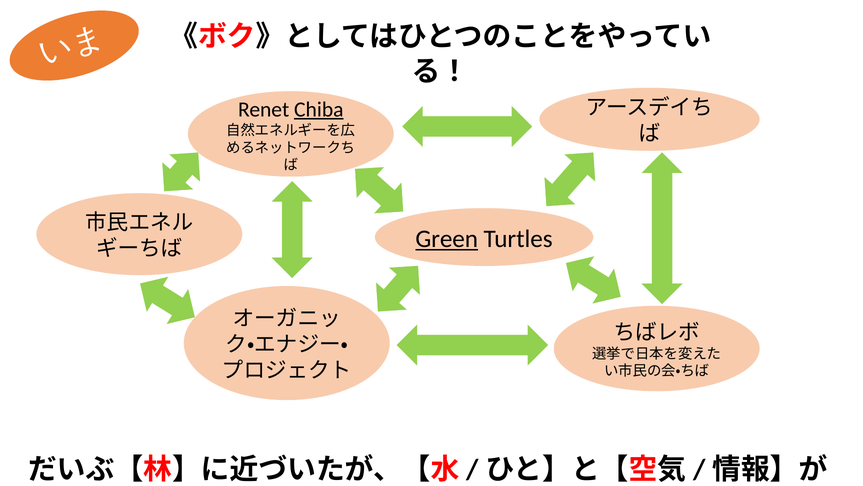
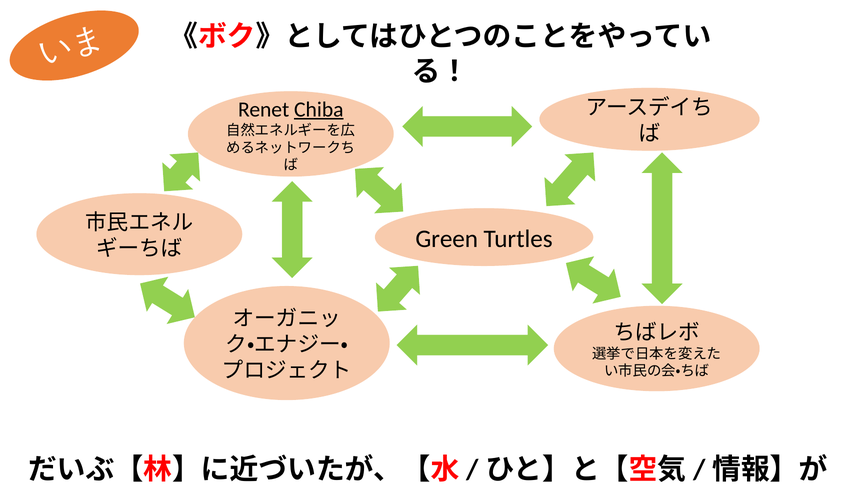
Green underline: present -> none
